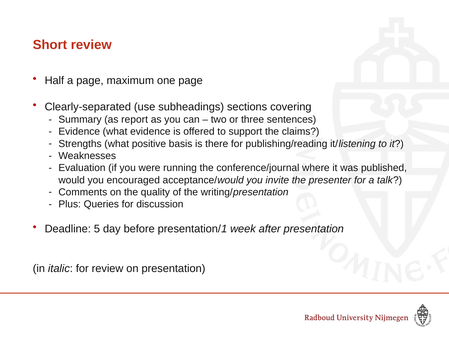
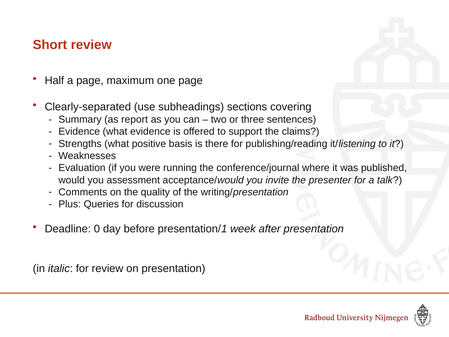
encouraged: encouraged -> assessment
5: 5 -> 0
